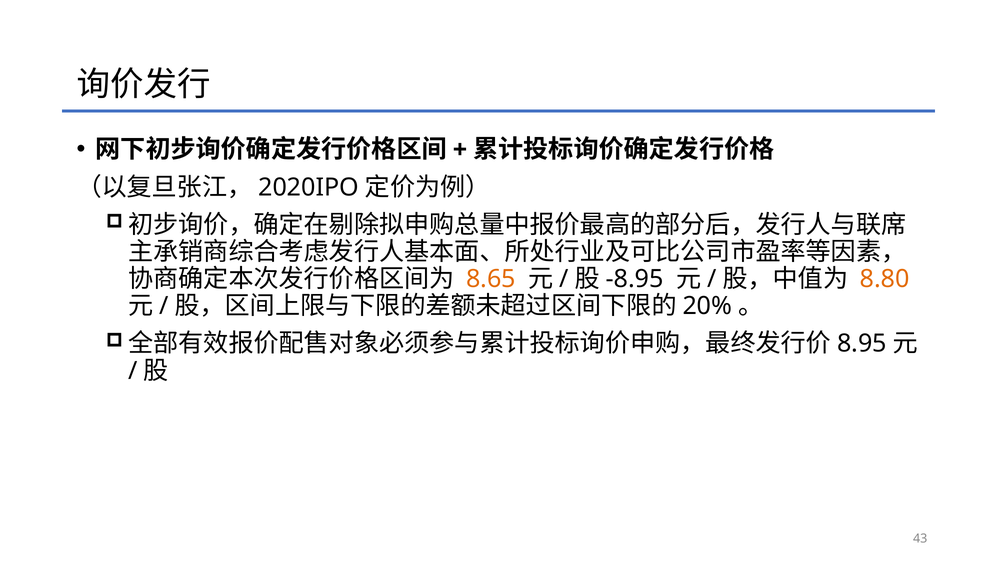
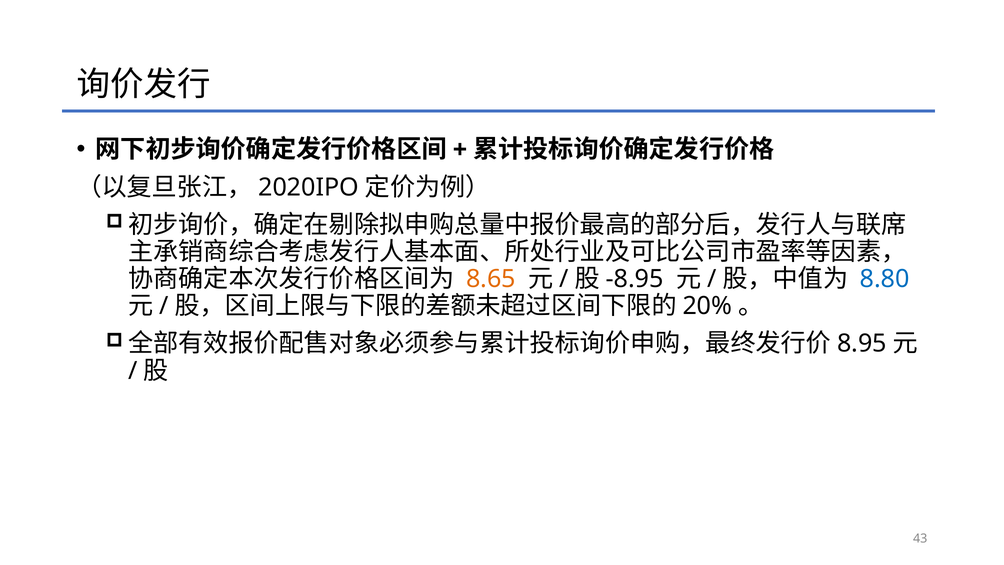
8.80 colour: orange -> blue
